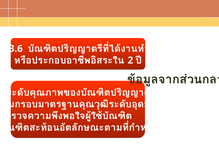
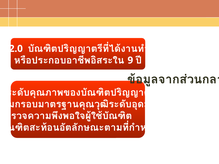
3.6: 3.6 -> 2.0
2: 2 -> 9
